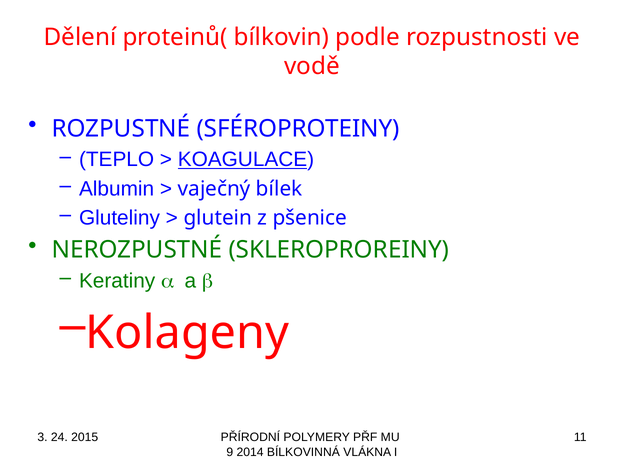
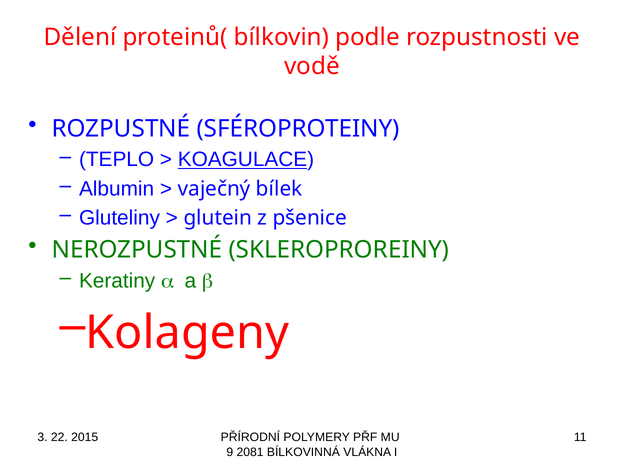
24: 24 -> 22
2014: 2014 -> 2081
